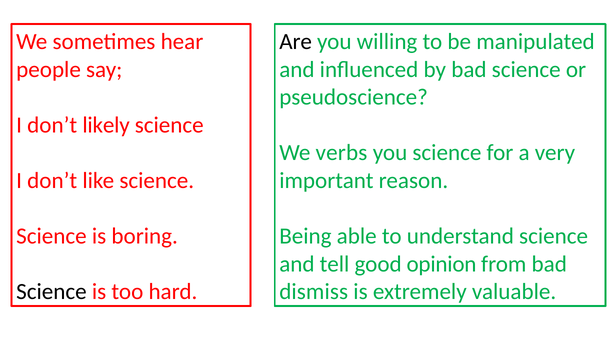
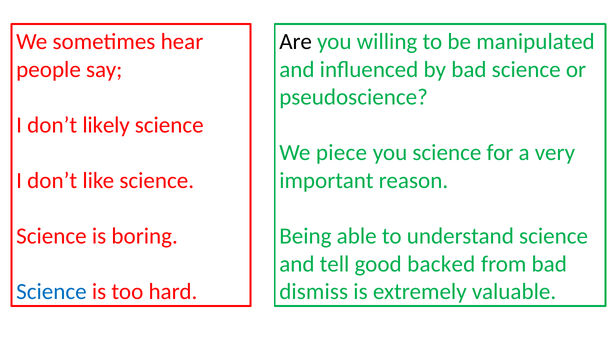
verbs: verbs -> piece
opinion: opinion -> backed
Science at (51, 291) colour: black -> blue
